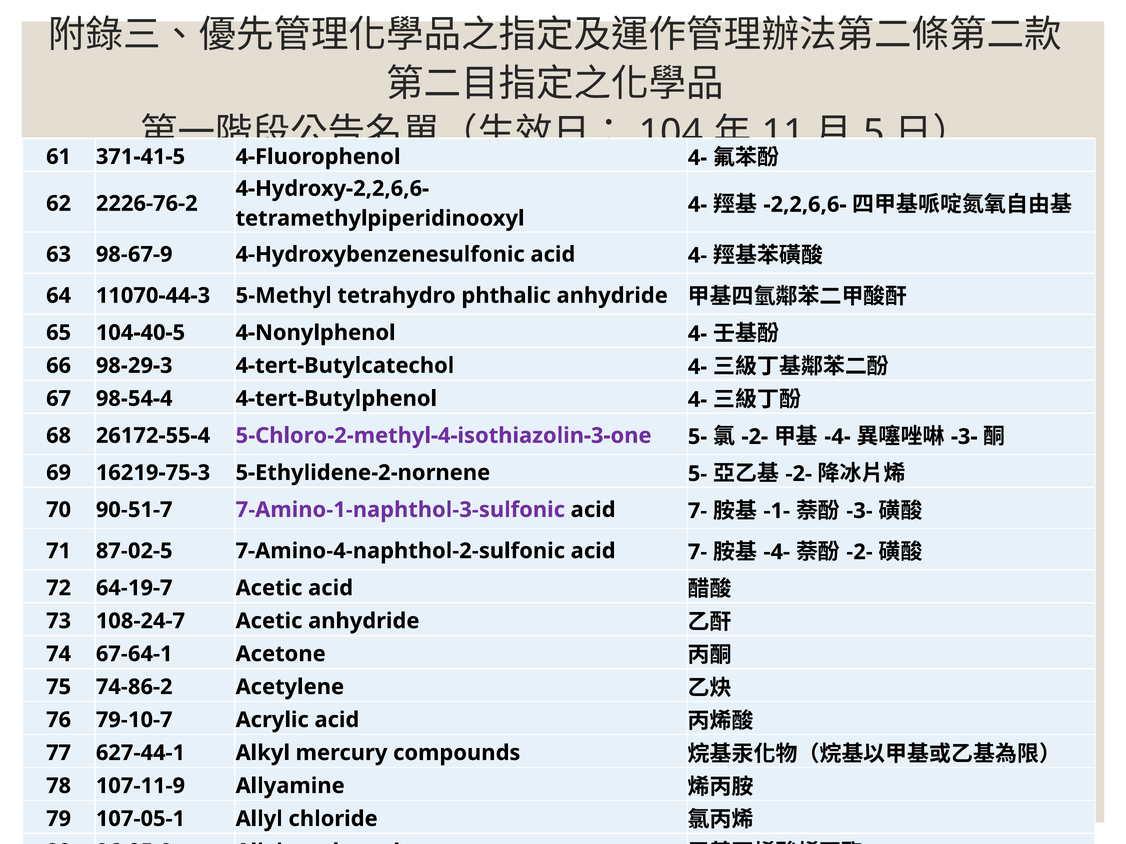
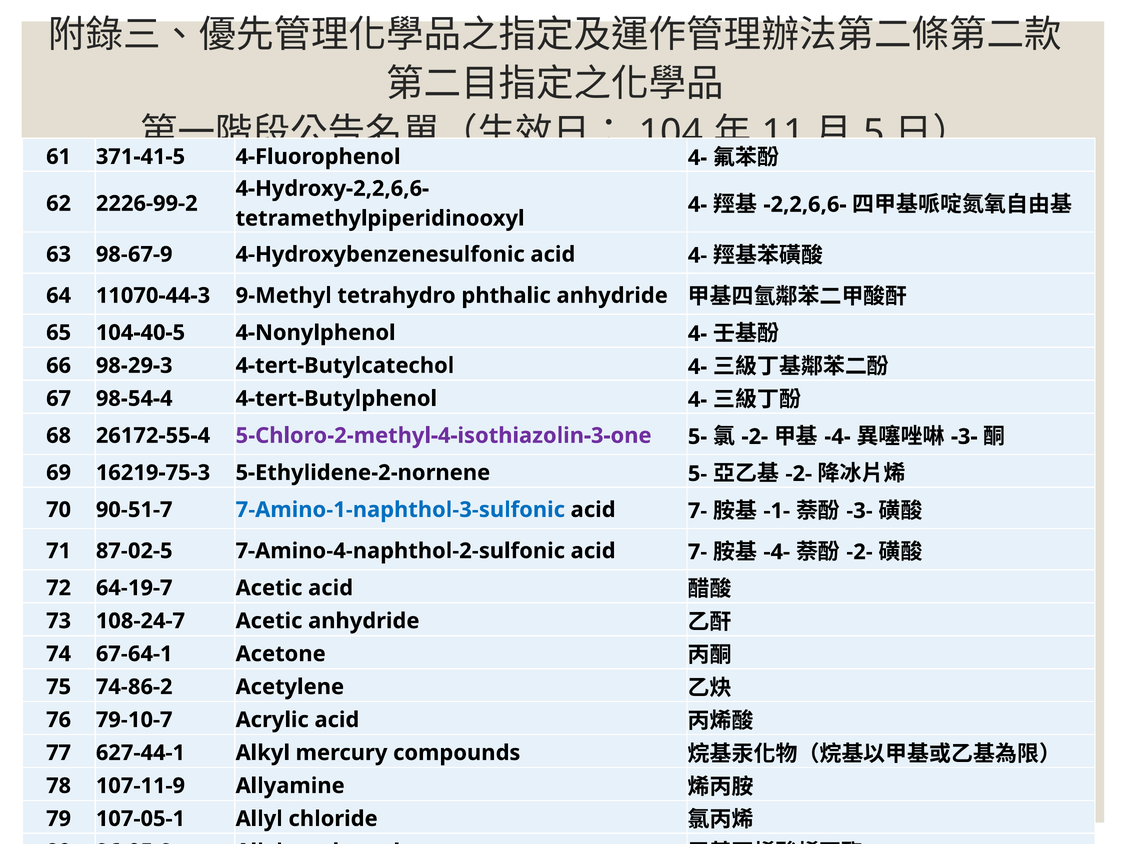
2226-76-2: 2226-76-2 -> 2226-99-2
5-Methyl: 5-Methyl -> 9-Methyl
7-Amino-1-naphthol-3-sulfonic colour: purple -> blue
